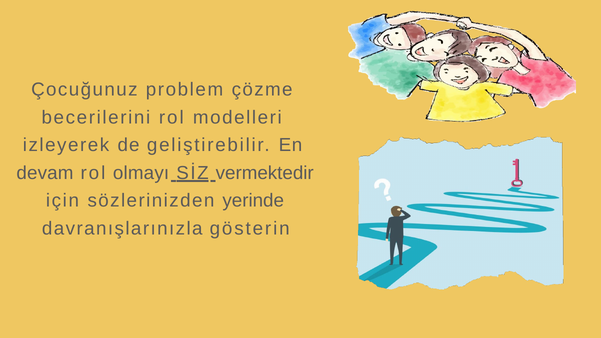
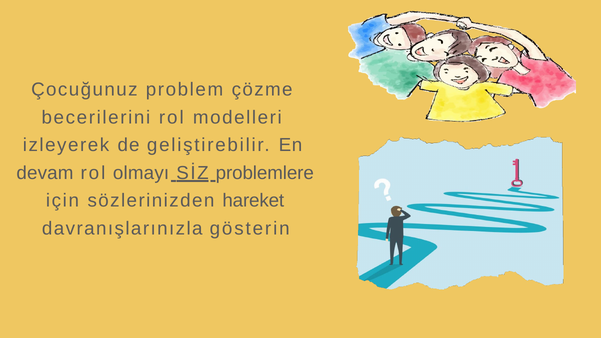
vermektedir: vermektedir -> problemlere
yerinde: yerinde -> hareket
